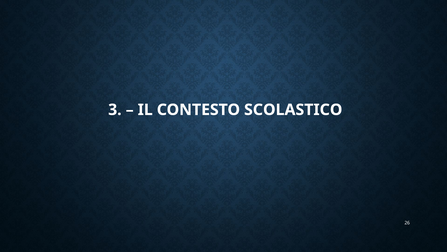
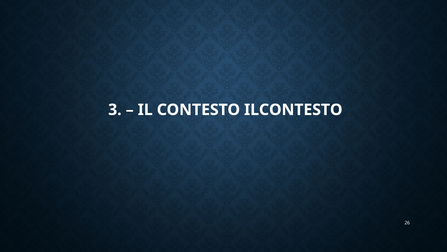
SCOLASTICO: SCOLASTICO -> ILCONTESTO
